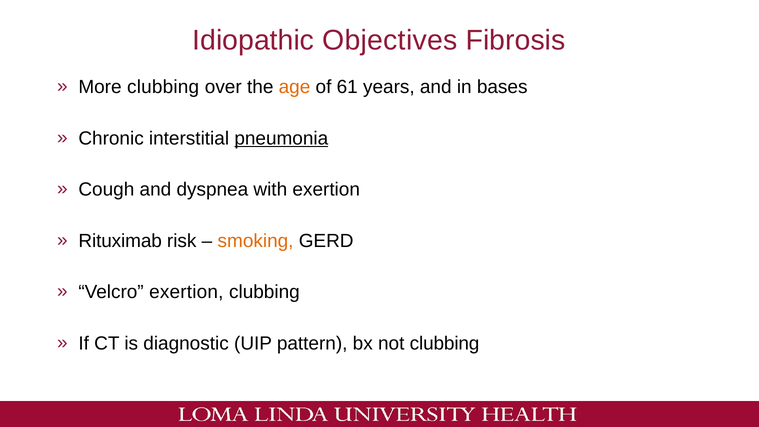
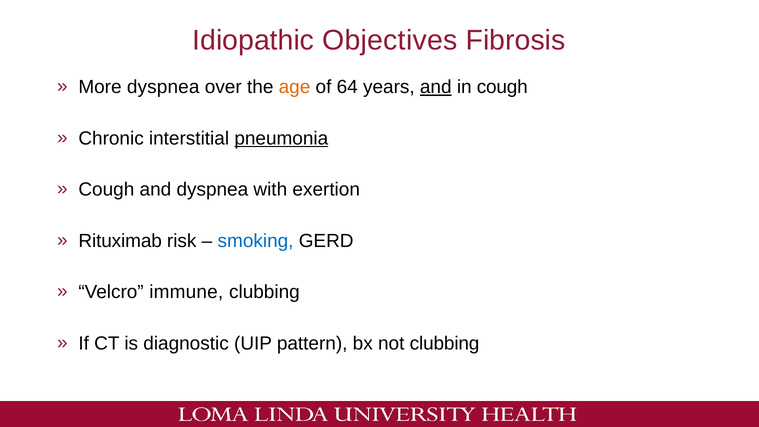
More clubbing: clubbing -> dyspnea
61: 61 -> 64
and at (436, 87) underline: none -> present
in bases: bases -> cough
smoking colour: orange -> blue
Velcro exertion: exertion -> immune
